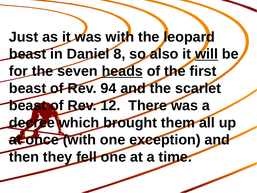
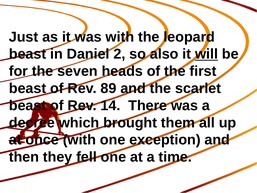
8: 8 -> 2
heads underline: present -> none
94: 94 -> 89
12: 12 -> 14
